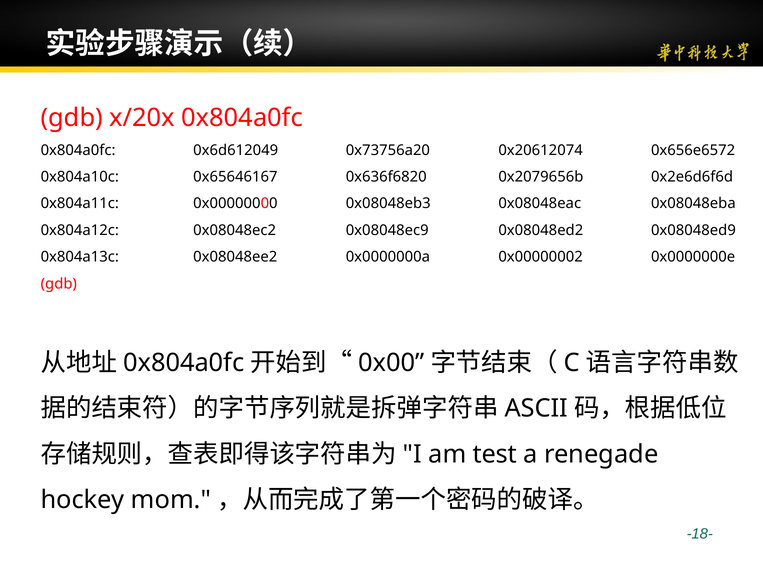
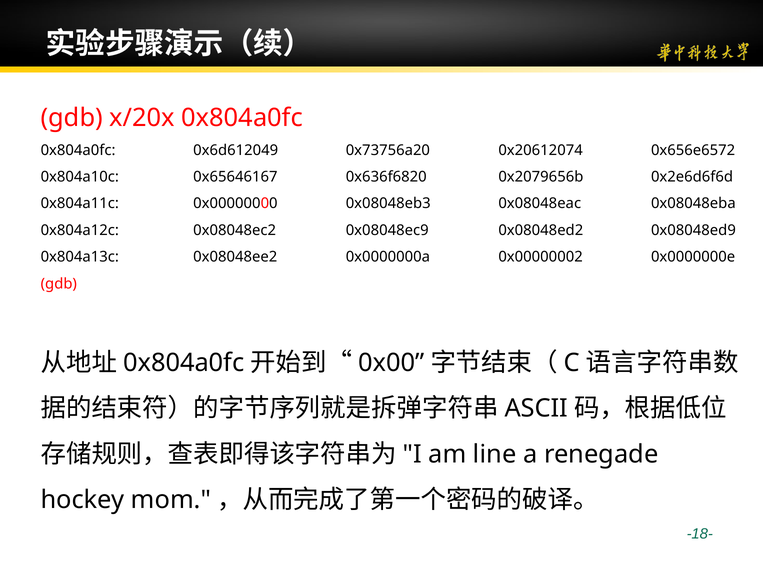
test: test -> line
